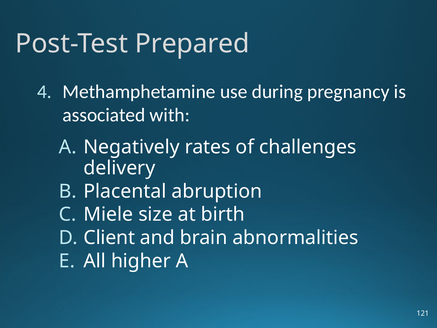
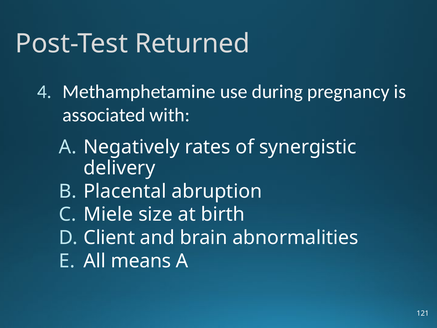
Prepared: Prepared -> Returned
challenges: challenges -> synergistic
higher: higher -> means
